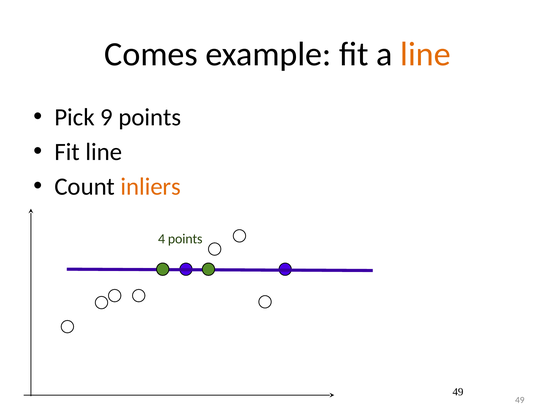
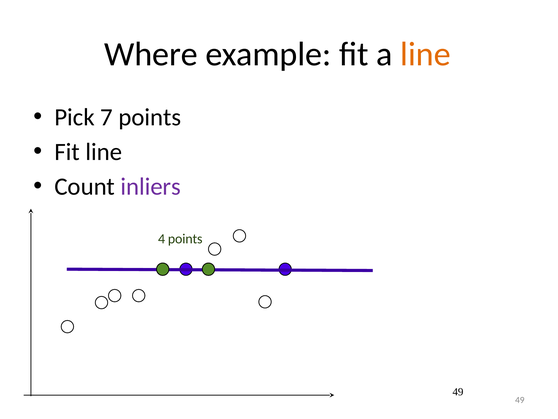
Comes: Comes -> Where
9: 9 -> 7
inliers colour: orange -> purple
